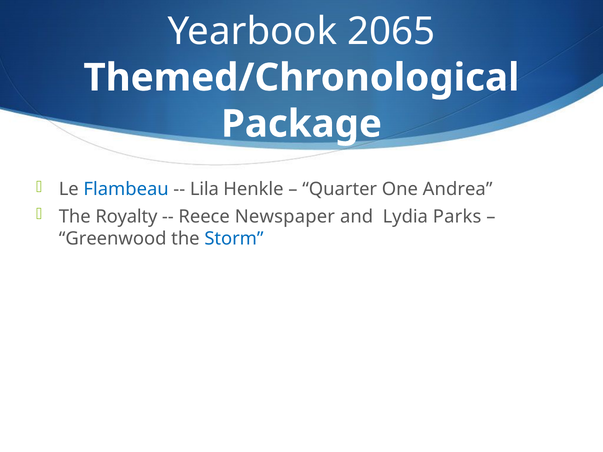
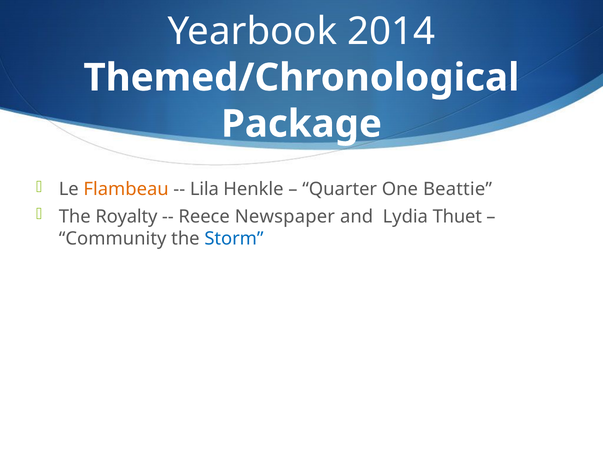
2065: 2065 -> 2014
Flambeau colour: blue -> orange
Andrea: Andrea -> Beattie
Parks: Parks -> Thuet
Greenwood: Greenwood -> Community
